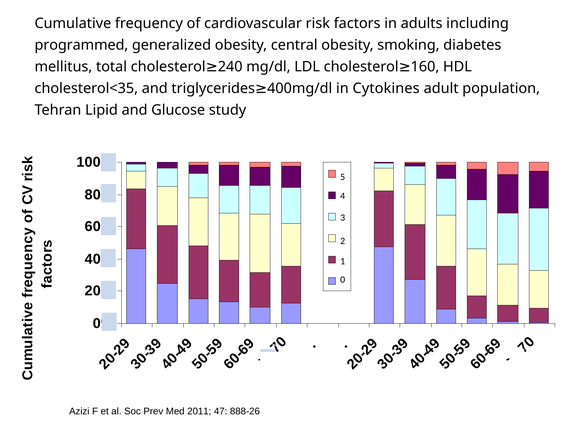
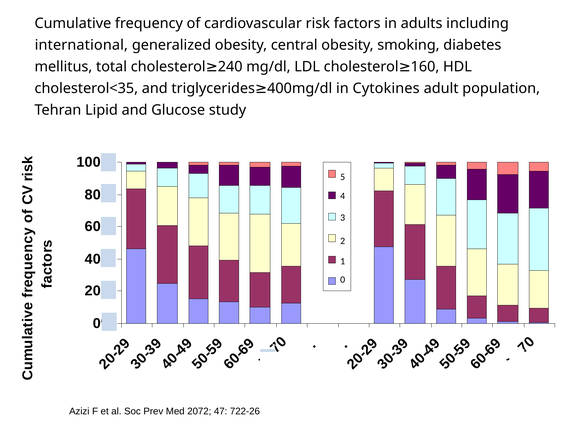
programmed: programmed -> international
2011: 2011 -> 2072
888-26: 888-26 -> 722-26
